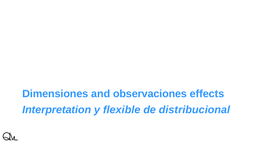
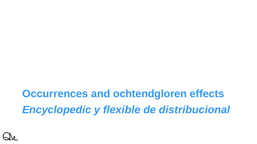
Dimensiones: Dimensiones -> Occurrences
observaciones: observaciones -> ochtendgloren
Interpretation: Interpretation -> Encyclopedic
